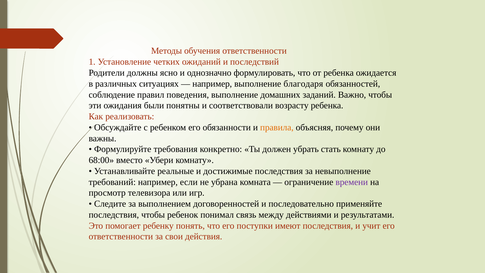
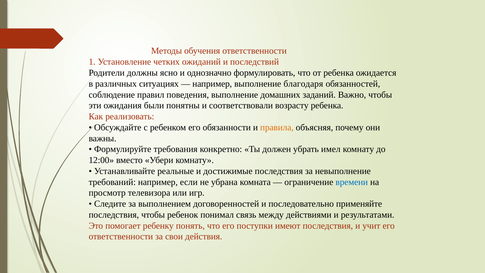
стать: стать -> имел
68:00: 68:00 -> 12:00
времени colour: purple -> blue
